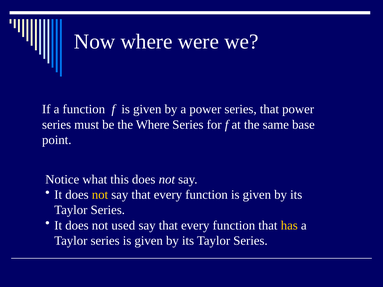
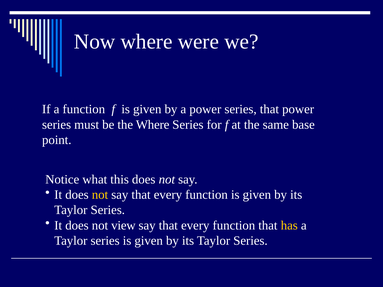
used: used -> view
